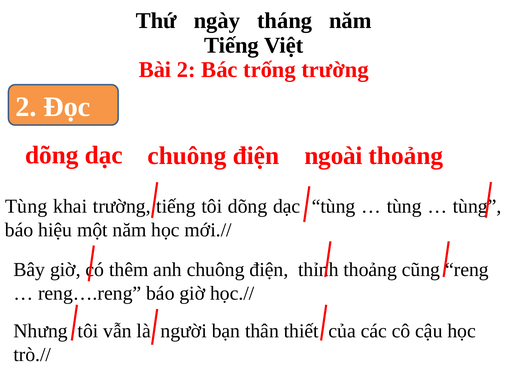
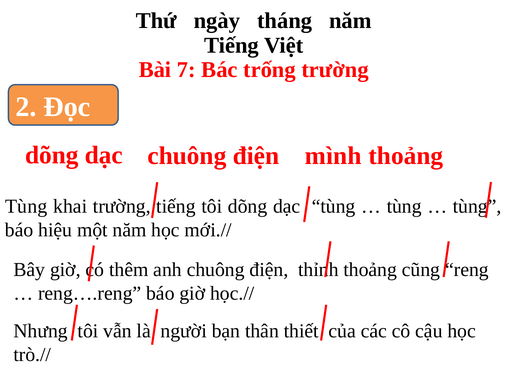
Bài 2: 2 -> 7
ngoài: ngoài -> mình
